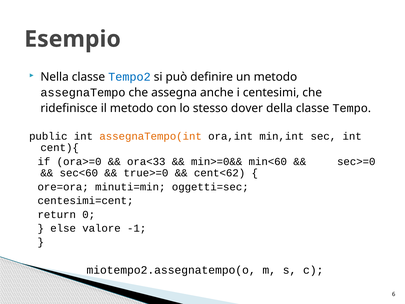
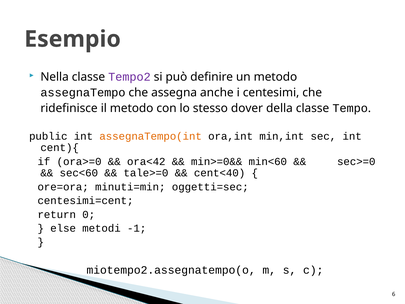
Tempo2 colour: blue -> purple
ora<33: ora<33 -> ora<42
true>=0: true>=0 -> tale>=0
cent<62: cent<62 -> cent<40
valore: valore -> metodi
